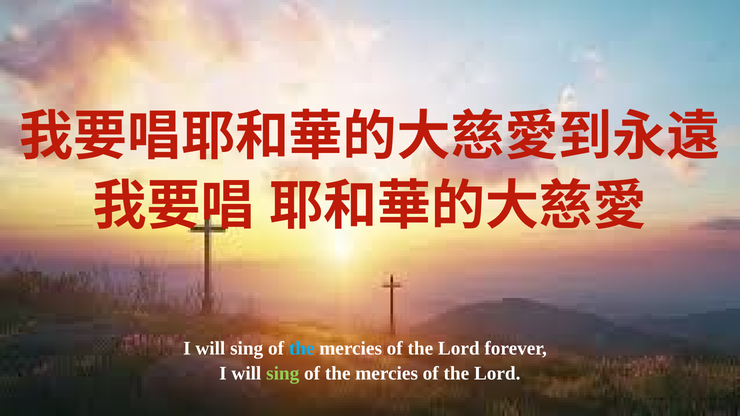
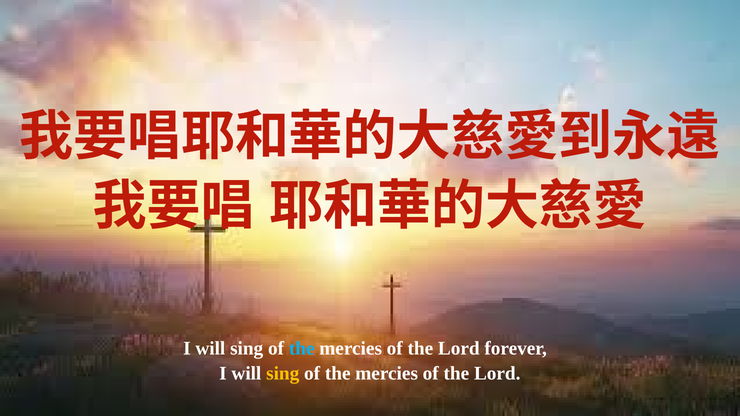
sing at (283, 374) colour: light green -> yellow
